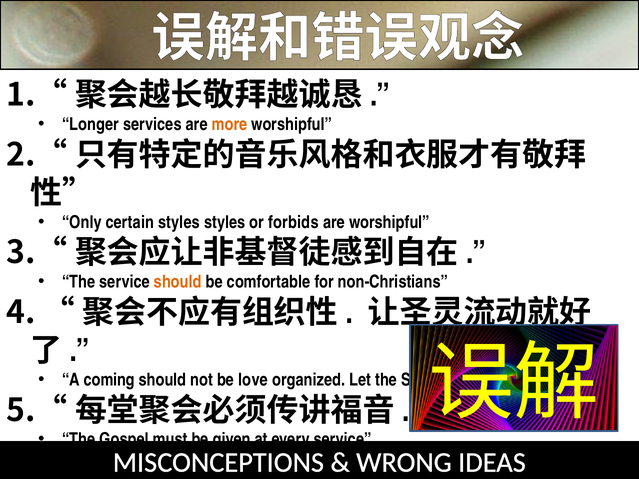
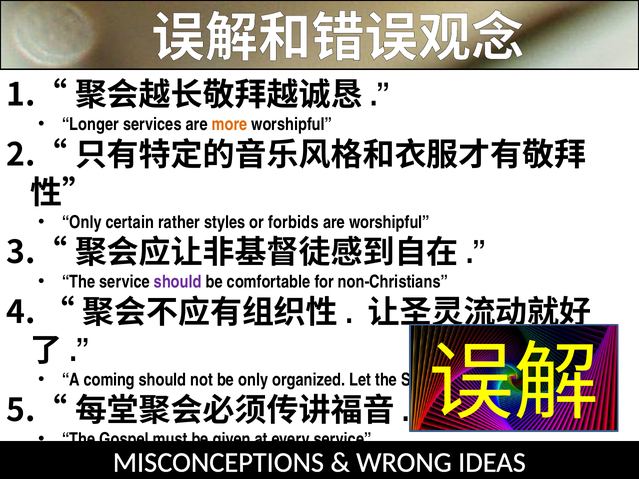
certain styles: styles -> rather
should at (178, 282) colour: orange -> purple
be love: love -> only
